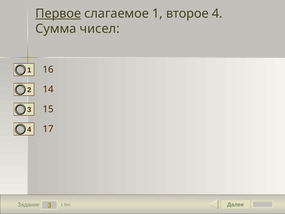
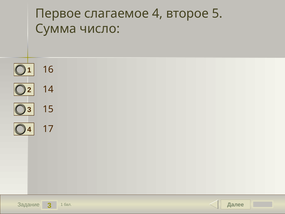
Первое underline: present -> none
слагаемое 1: 1 -> 4
второе 4: 4 -> 5
чисел: чисел -> число
